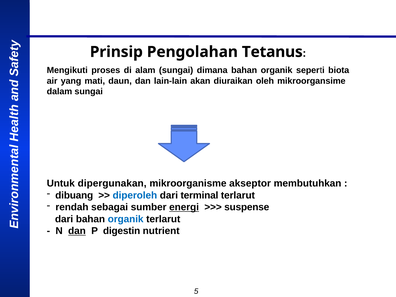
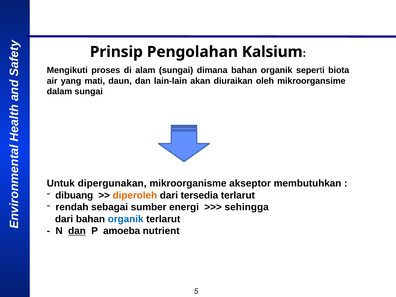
Tetanus: Tetanus -> Kalsium
diperoleh colour: blue -> orange
terminal: terminal -> tersedia
energi underline: present -> none
suspense: suspense -> sehingga
digestin: digestin -> amoeba
